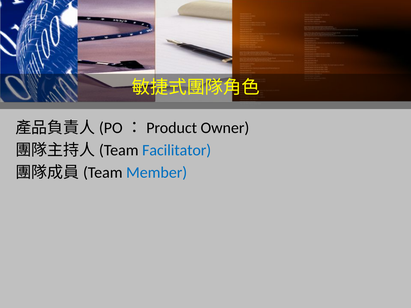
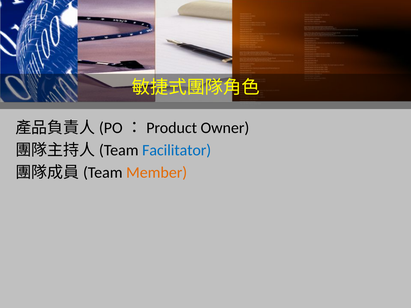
Member colour: blue -> orange
